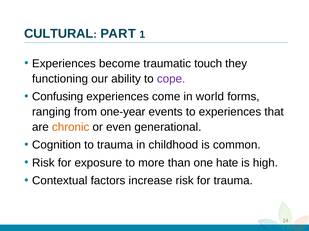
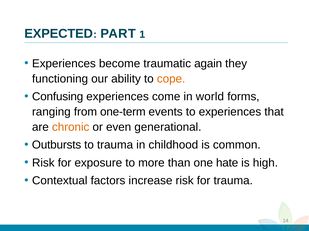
CULTURAL: CULTURAL -> EXPECTED
touch: touch -> again
cope colour: purple -> orange
one-year: one-year -> one-term
Cognition: Cognition -> Outbursts
